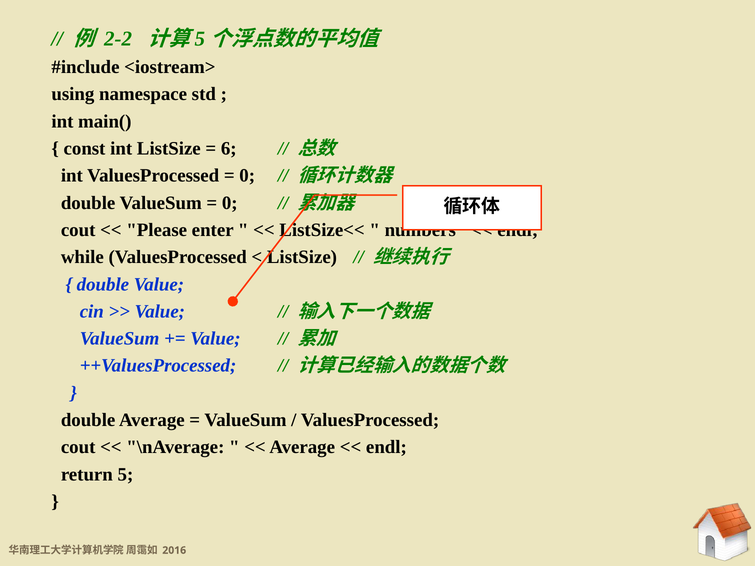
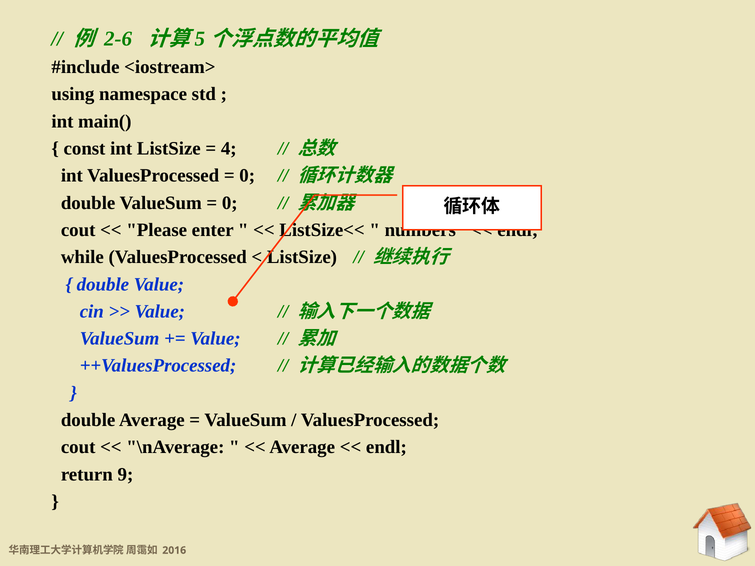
2-2: 2-2 -> 2-6
6: 6 -> 4
5: 5 -> 9
